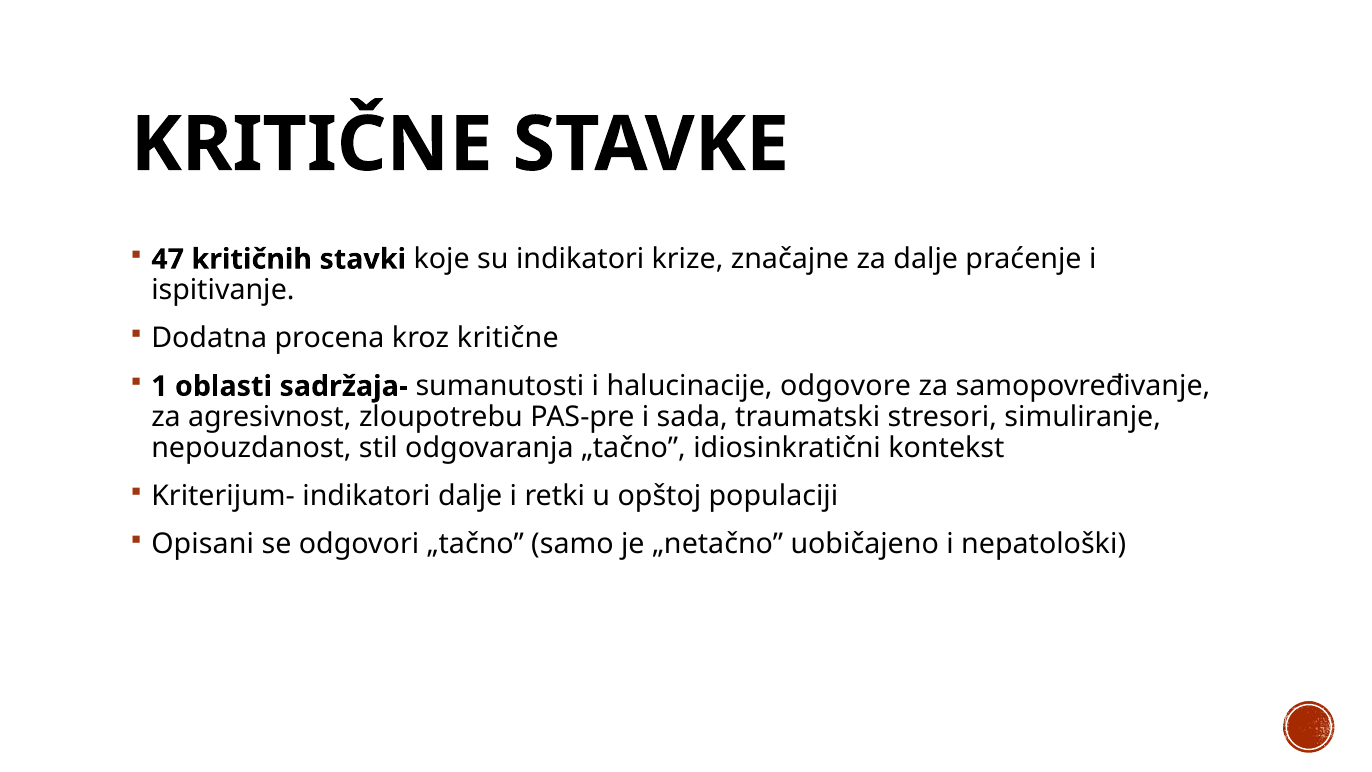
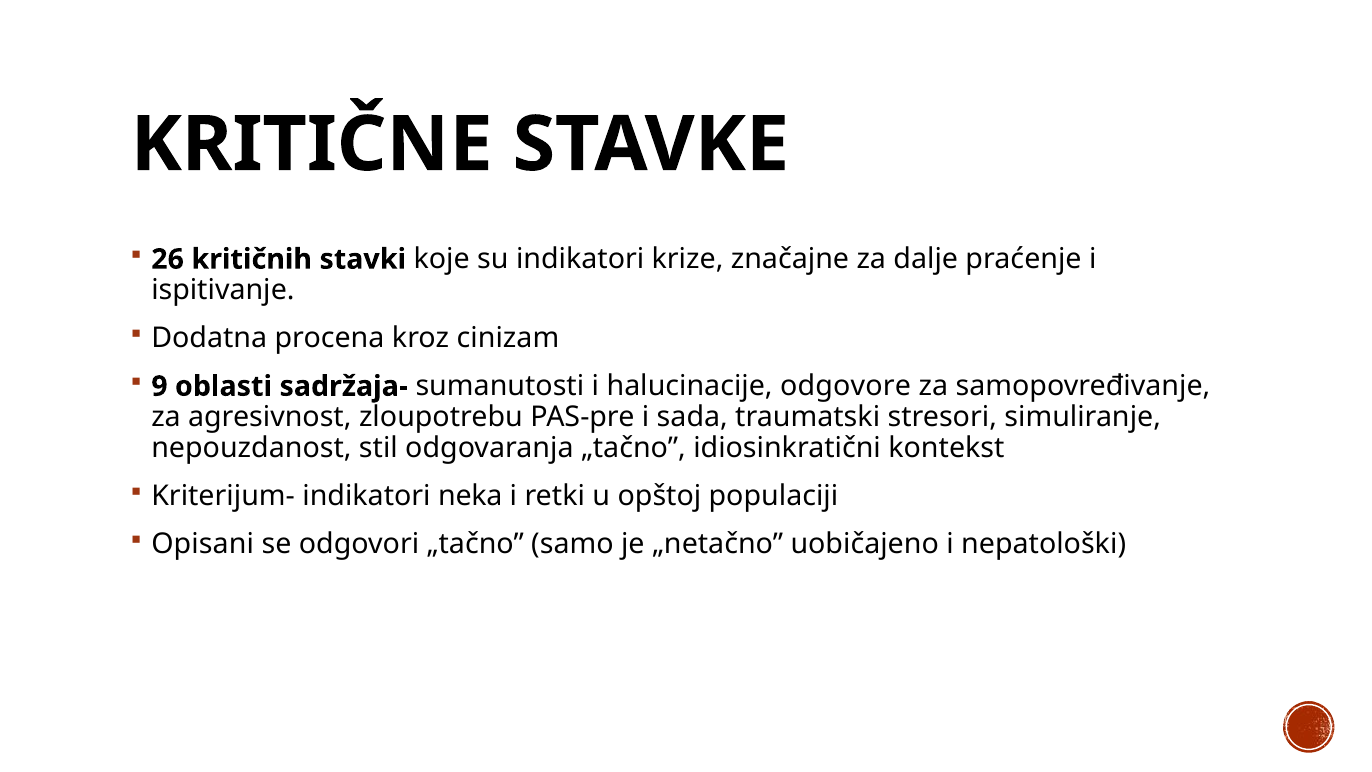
47: 47 -> 26
kroz kritične: kritične -> cinizam
1: 1 -> 9
indikatori dalje: dalje -> neka
